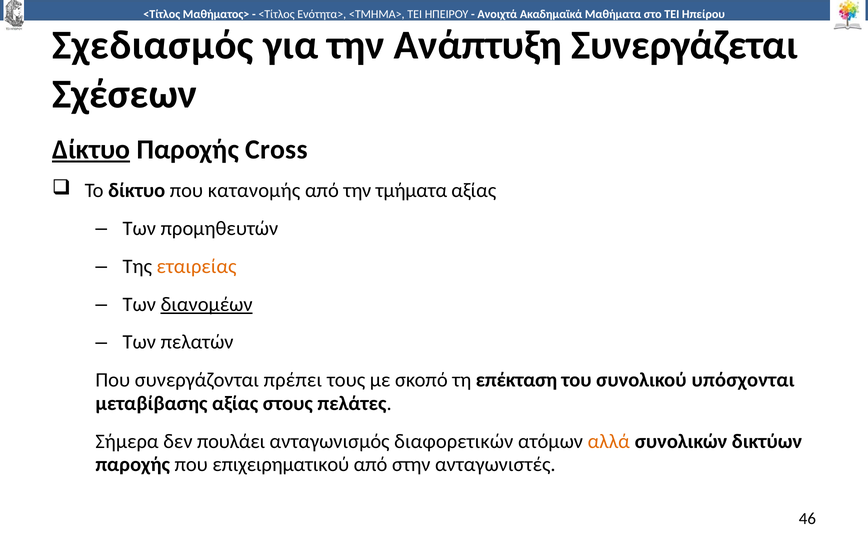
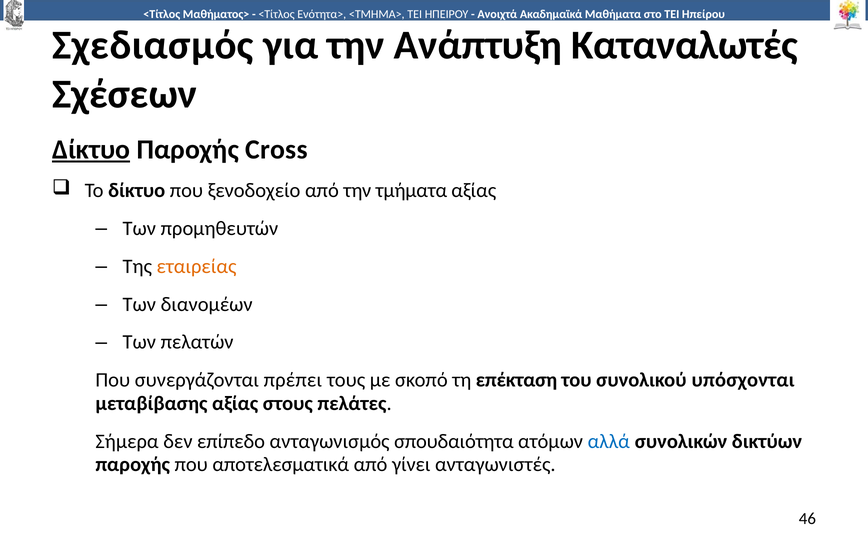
Συνεργάζεται: Συνεργάζεται -> Καταναλωτές
κατανομής: κατανομής -> ξενοδοχείο
διανομέων underline: present -> none
πουλάει: πουλάει -> επίπεδο
διαφορετικών: διαφορετικών -> σπουδαιότητα
αλλά colour: orange -> blue
επιχειρηματικού: επιχειρηματικού -> αποτελεσματικά
στην: στην -> γίνει
